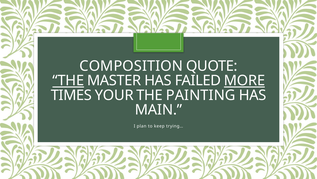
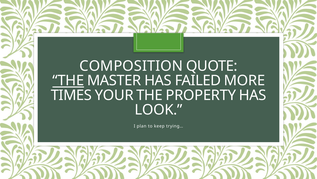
MORE underline: present -> none
PAINTING: PAINTING -> PROPERTY
MAIN: MAIN -> LOOK
